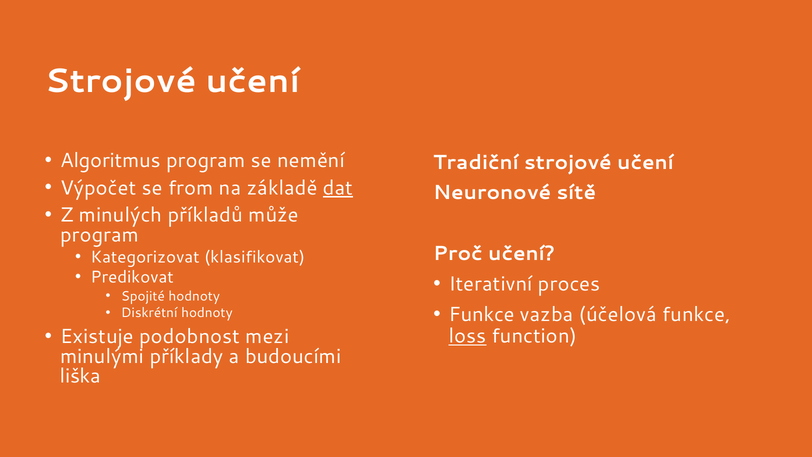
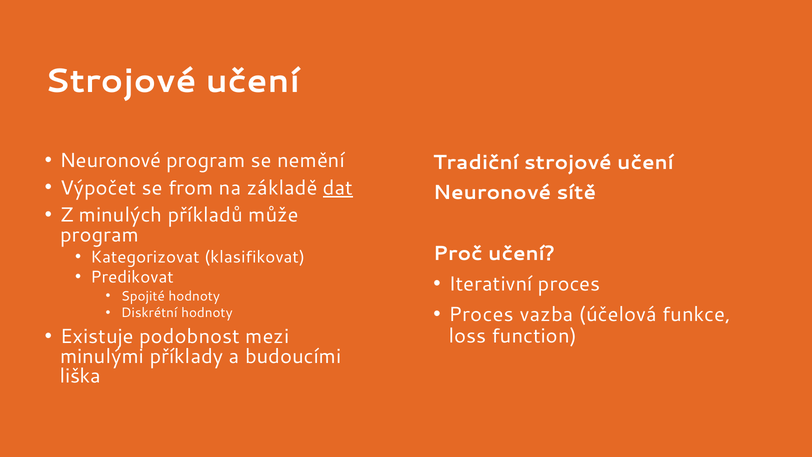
Algoritmus at (110, 161): Algoritmus -> Neuronové
Funkce at (482, 314): Funkce -> Proces
loss underline: present -> none
